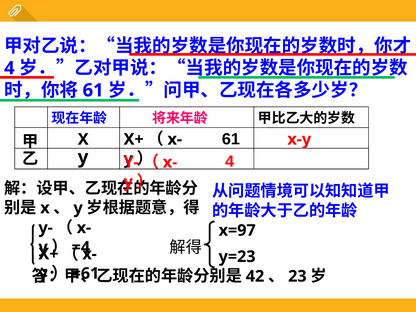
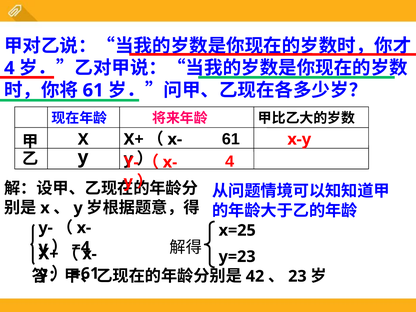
x=97: x=97 -> x=25
